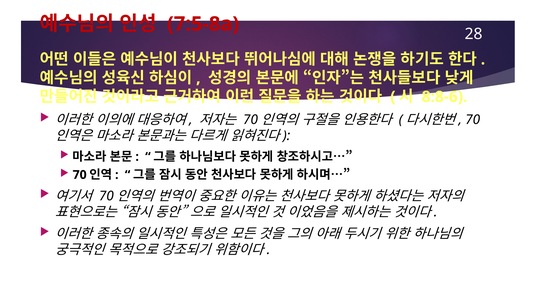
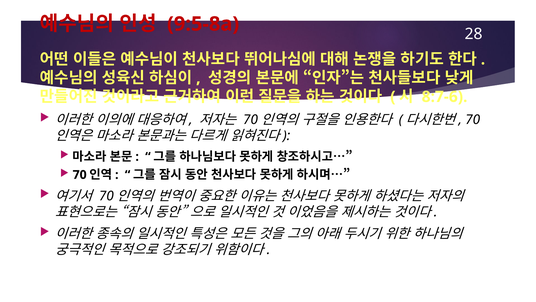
7:5-8a: 7:5-8a -> 9:5-8a
8:8-6: 8:8-6 -> 8:7-6
